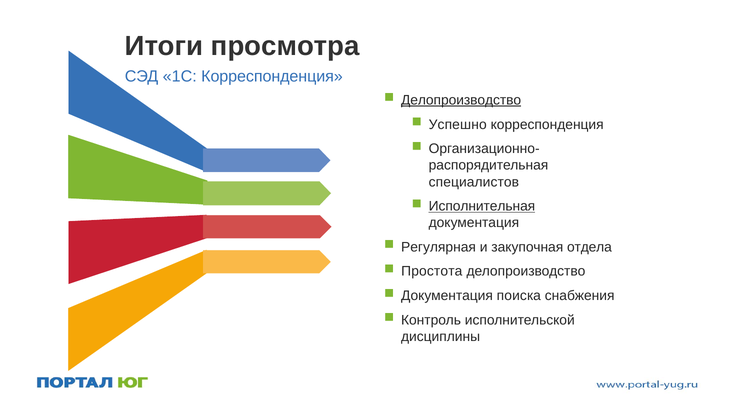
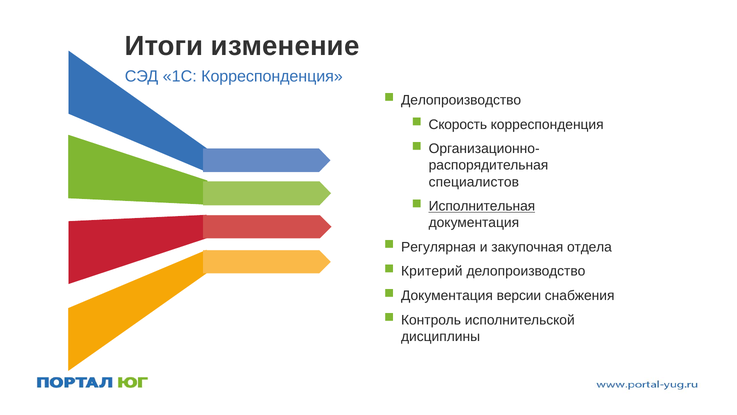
просмотра: просмотра -> изменение
Делопроизводство at (461, 100) underline: present -> none
Успешно: Успешно -> Скорость
Простота: Простота -> Критерий
поиска: поиска -> версии
